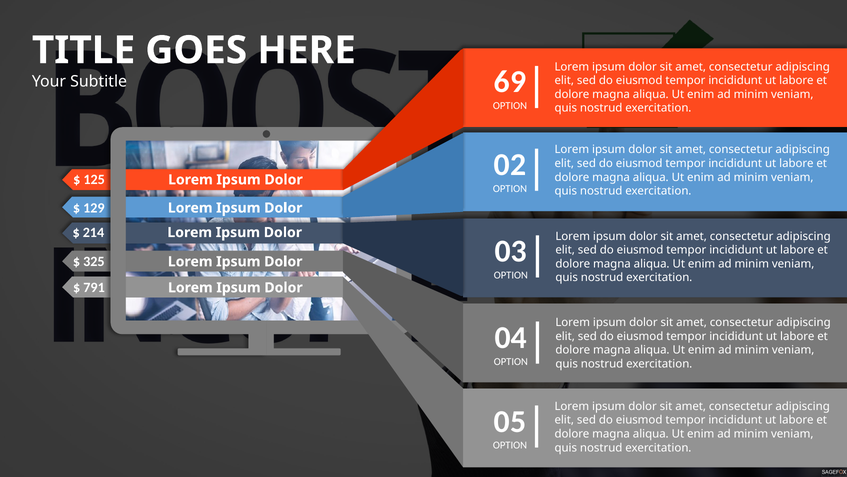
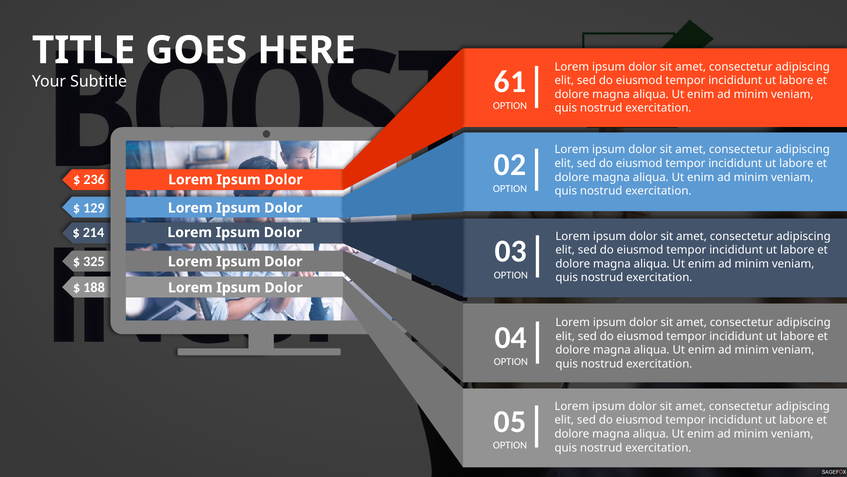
69: 69 -> 61
125: 125 -> 236
791: 791 -> 188
